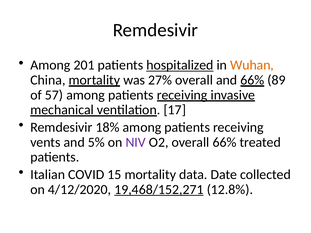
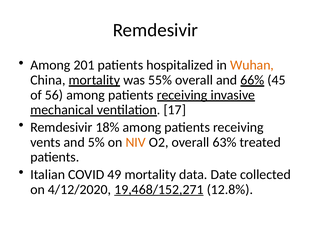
hospitalized underline: present -> none
27%: 27% -> 55%
89: 89 -> 45
57: 57 -> 56
NIV colour: purple -> orange
overall 66%: 66% -> 63%
15: 15 -> 49
